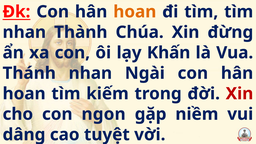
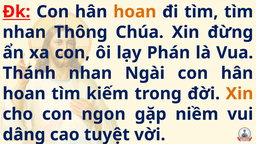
Thành: Thành -> Thông
Khấn: Khấn -> Phán
Xin at (239, 94) colour: red -> orange
